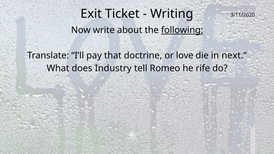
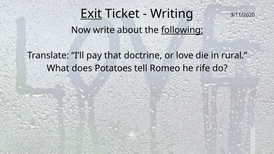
Exit underline: none -> present
next: next -> rural
Industry: Industry -> Potatoes
